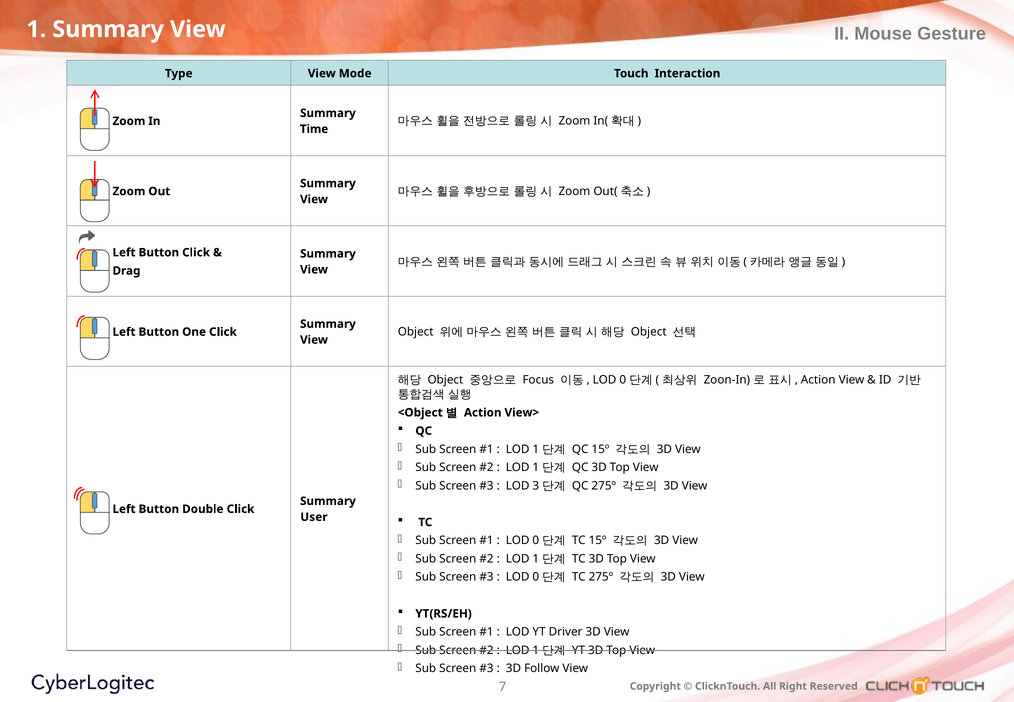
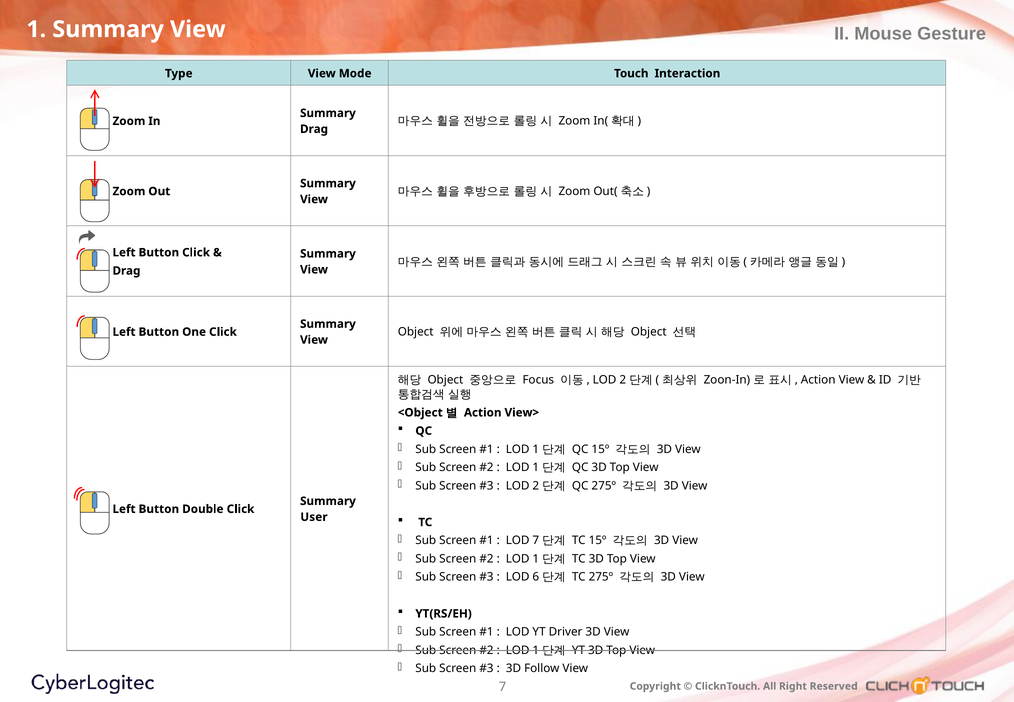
Time at (314, 129): Time -> Drag
0 at (623, 380): 0 -> 2
3 at (536, 486): 3 -> 2
0 at (536, 541): 0 -> 7
0 at (536, 577): 0 -> 6
